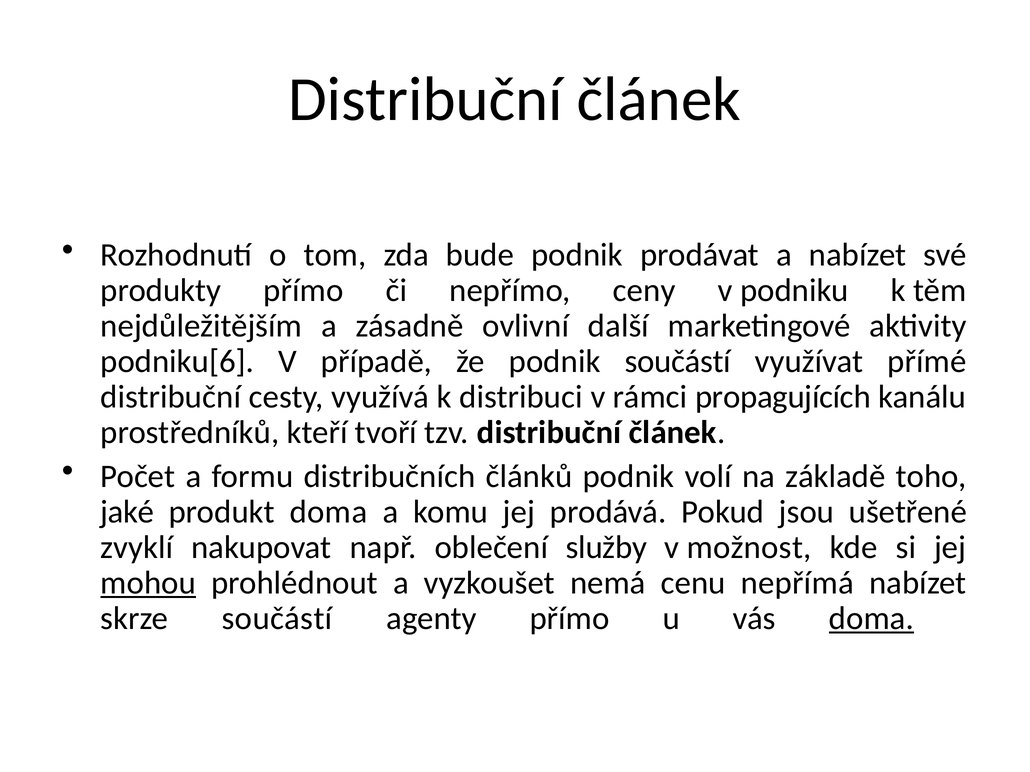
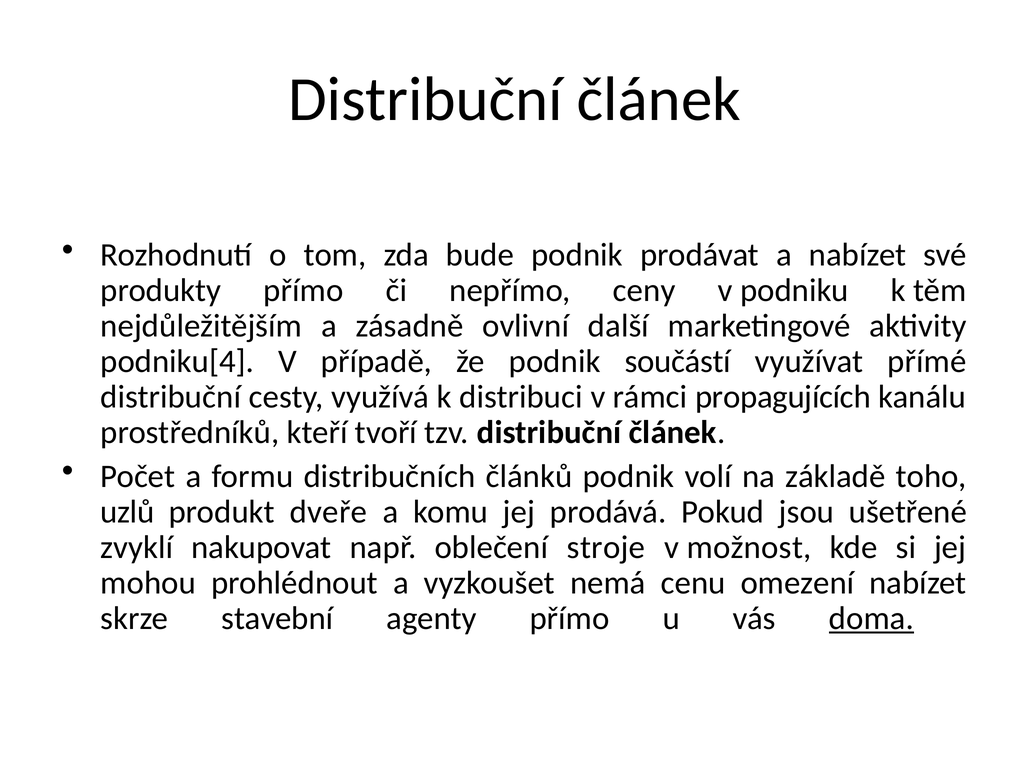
podniku[6: podniku[6 -> podniku[4
jaké: jaké -> uzlů
produkt doma: doma -> dveře
služby: služby -> stroje
mohou underline: present -> none
nepřímá: nepřímá -> omezení
skrze součástí: součástí -> stavební
